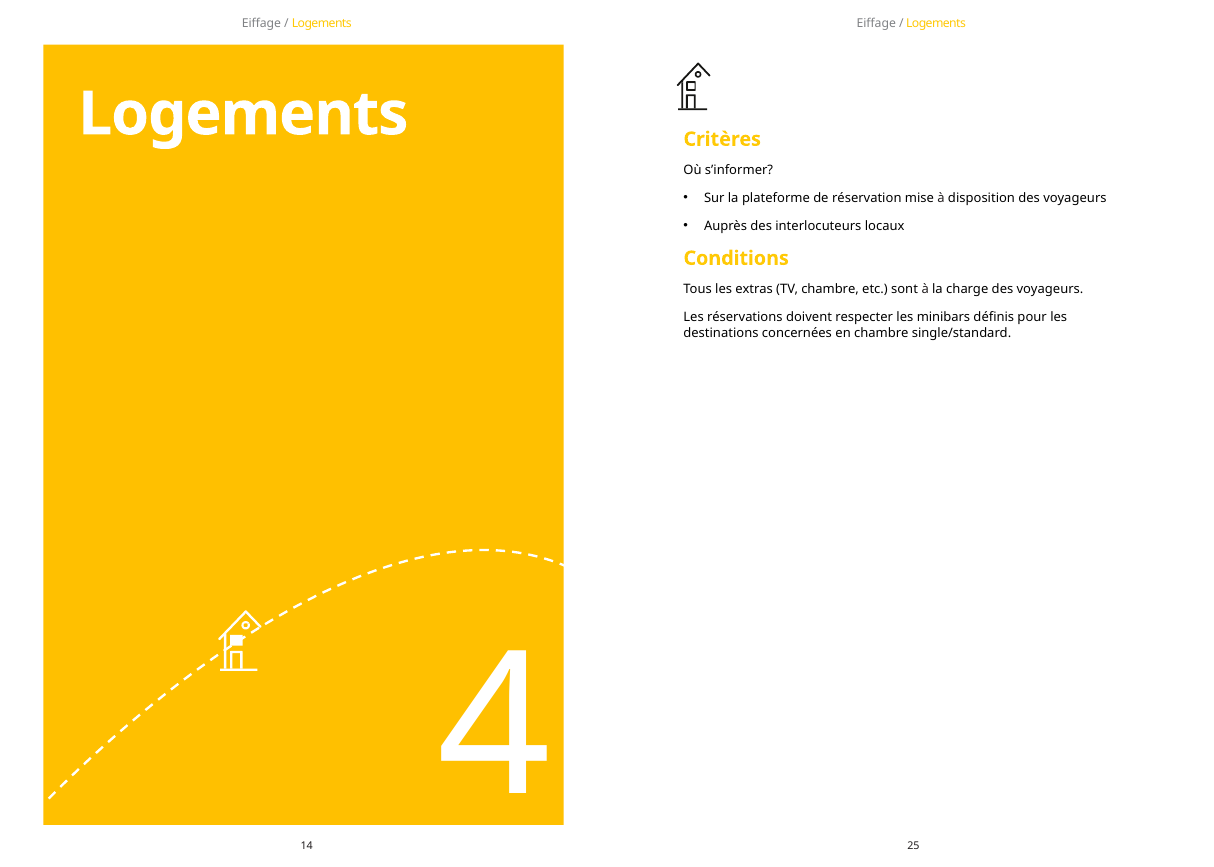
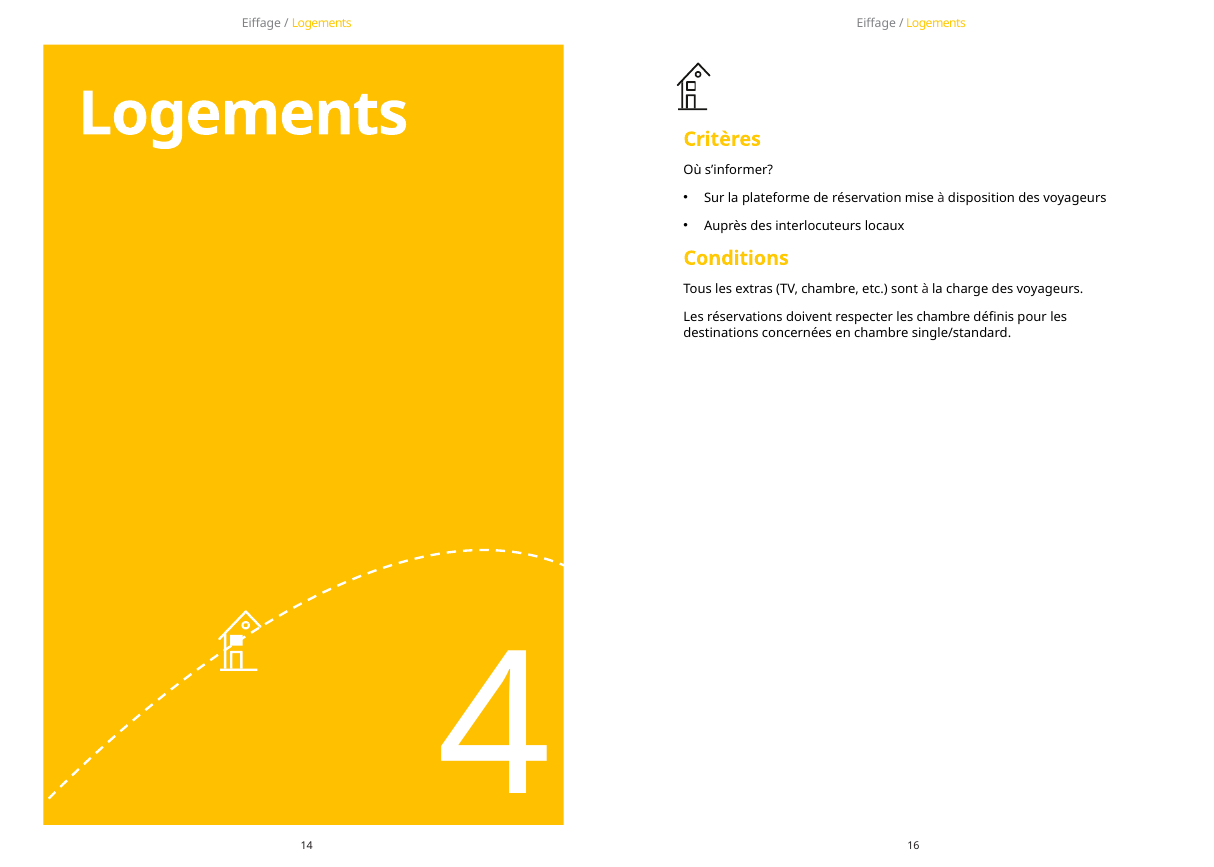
les minibars: minibars -> chambre
25: 25 -> 16
